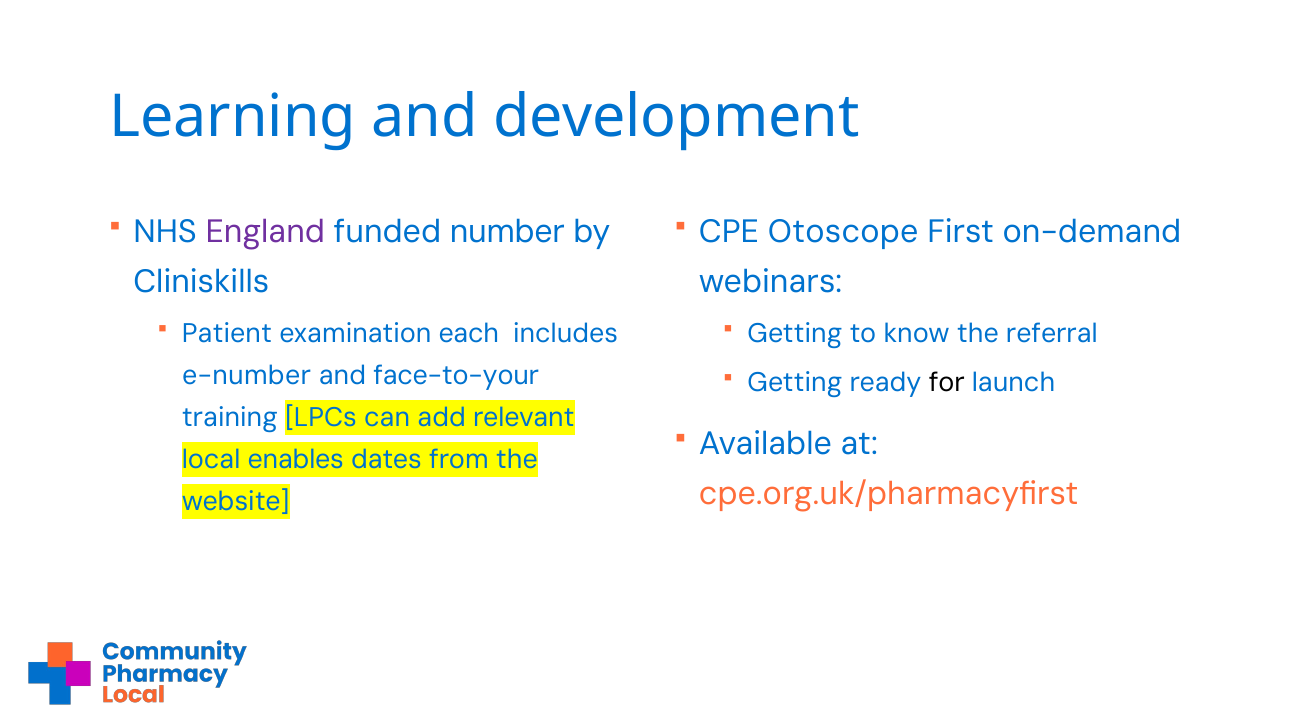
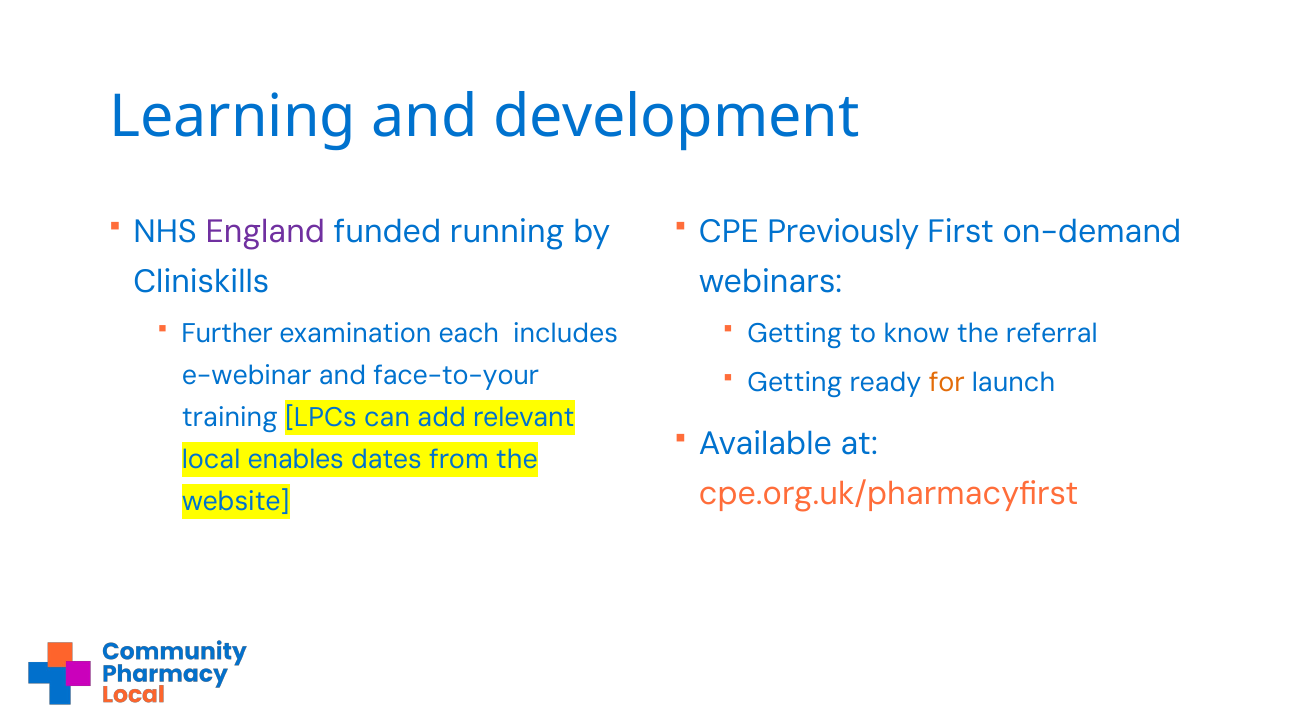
number: number -> running
Otoscope: Otoscope -> Previously
Patient: Patient -> Further
e-number: e-number -> e-webinar
for colour: black -> orange
